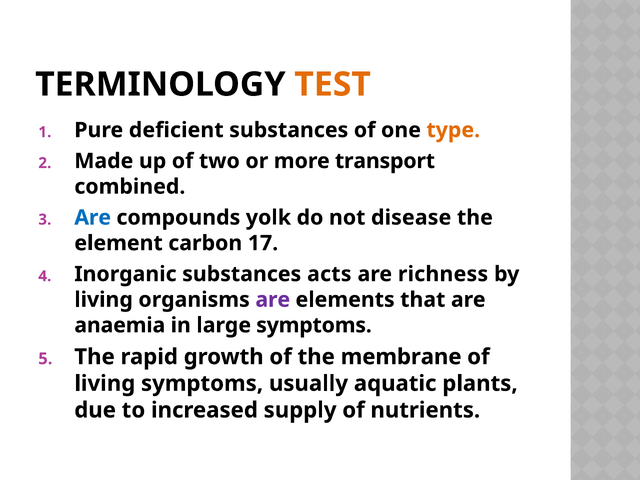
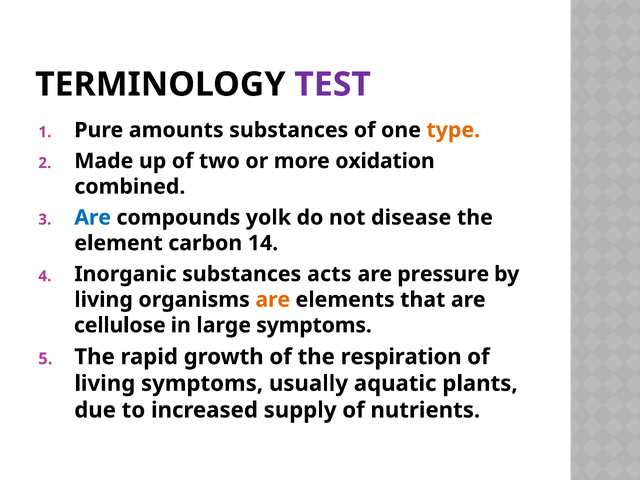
TEST colour: orange -> purple
deficient: deficient -> amounts
transport: transport -> oxidation
17: 17 -> 14
richness: richness -> pressure
are at (273, 300) colour: purple -> orange
anaemia: anaemia -> cellulose
membrane: membrane -> respiration
